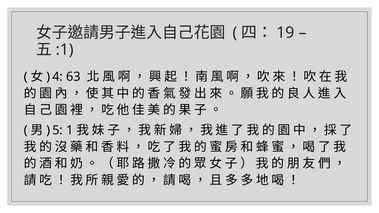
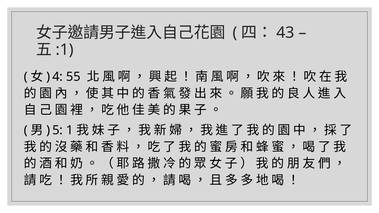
19: 19 -> 43
63: 63 -> 55
